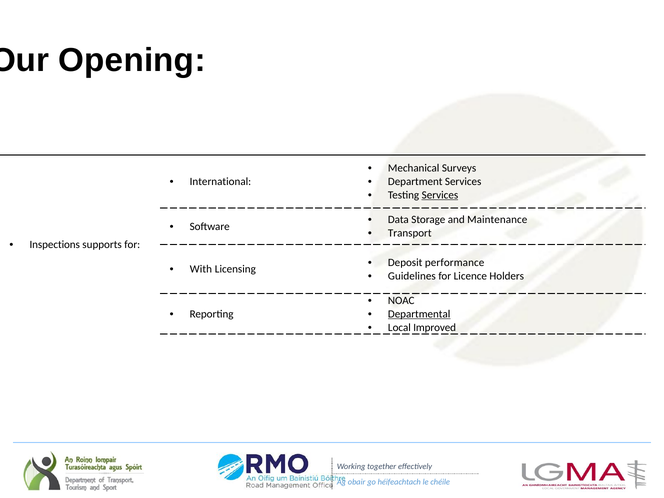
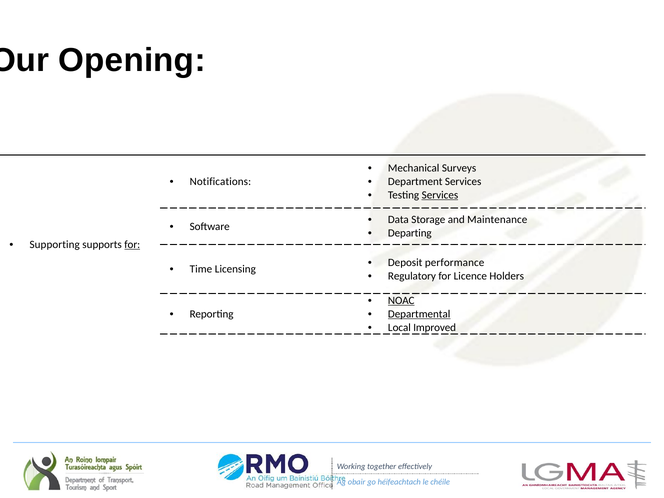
International: International -> Notifications
Transport: Transport -> Departing
Inspections: Inspections -> Supporting
for at (132, 245) underline: none -> present
With: With -> Time
Guidelines: Guidelines -> Regulatory
NOAC underline: none -> present
